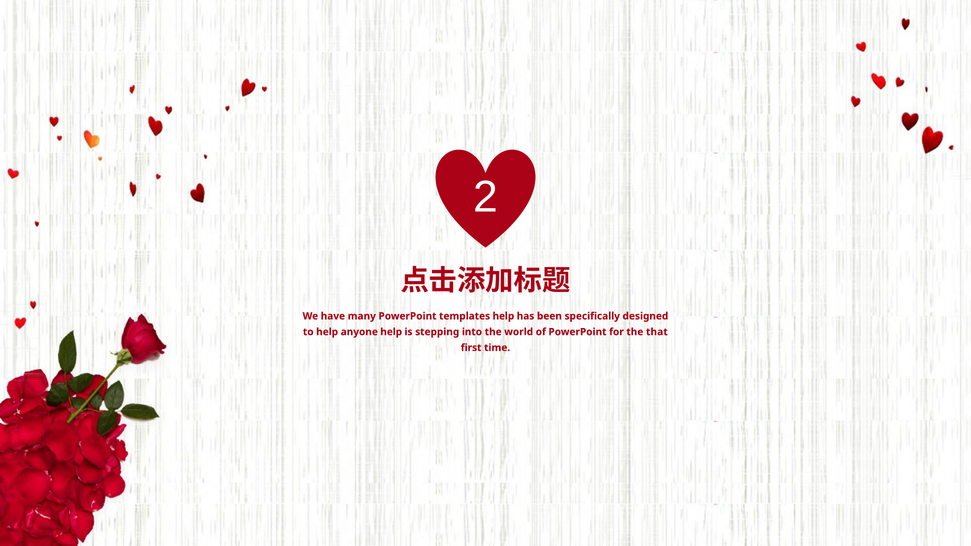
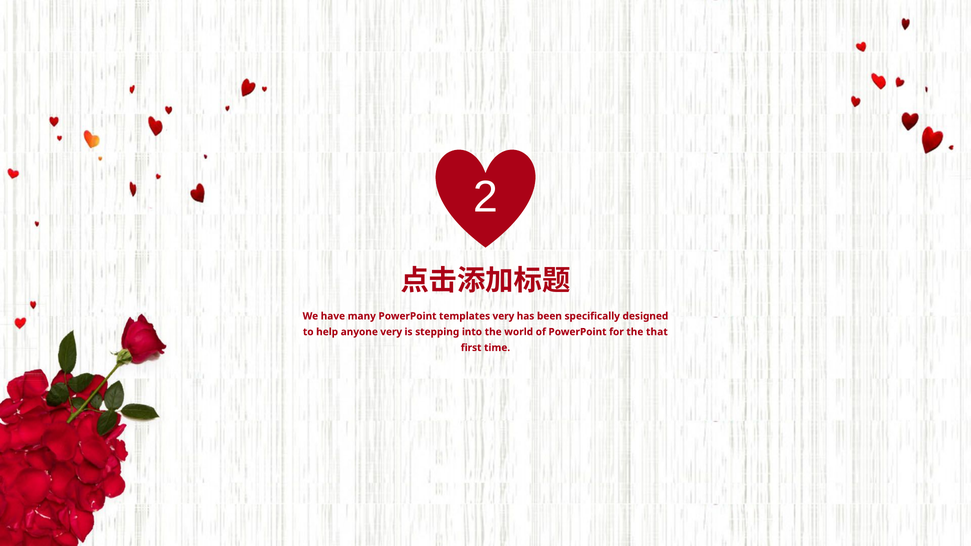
templates help: help -> very
anyone help: help -> very
